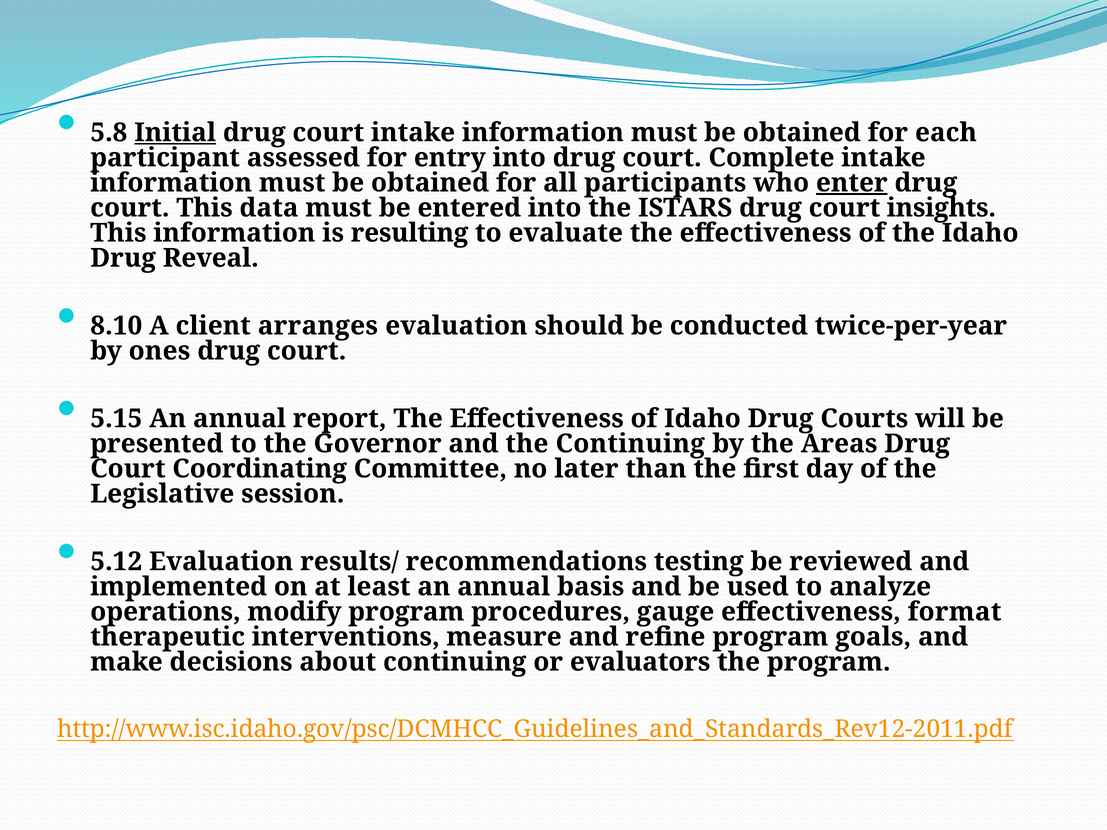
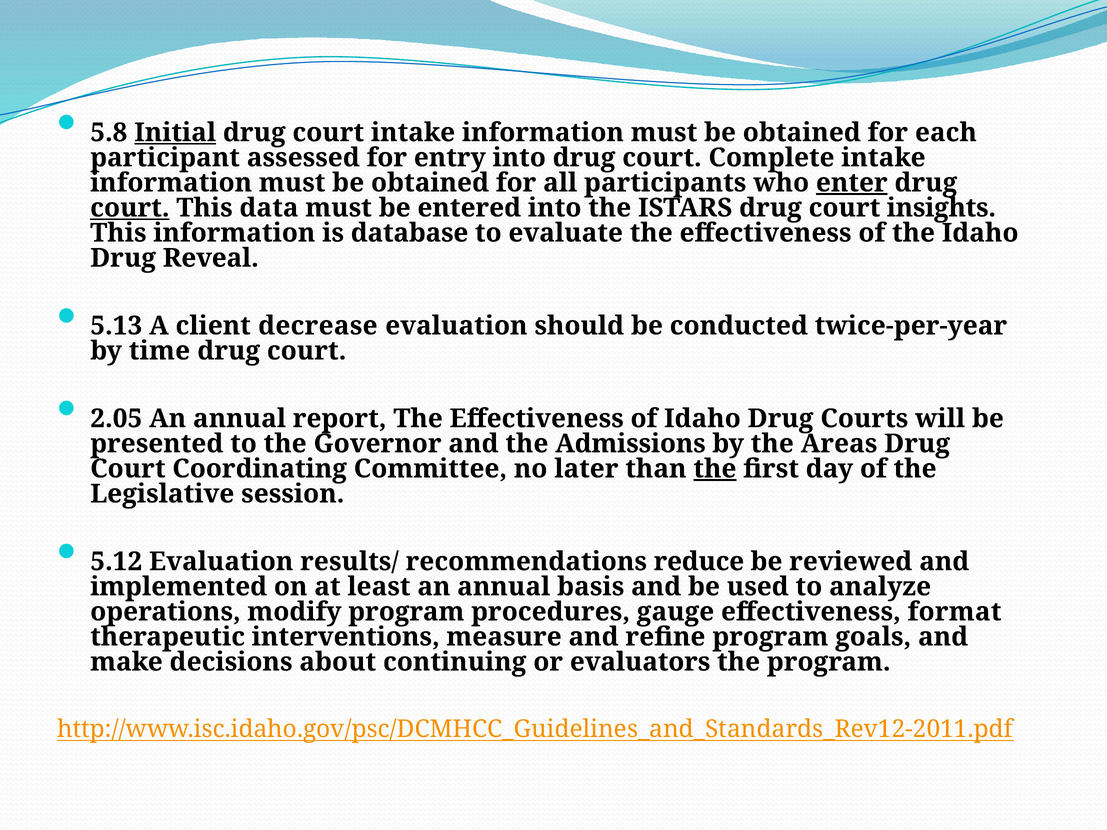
court at (130, 208) underline: none -> present
resulting: resulting -> database
8.10: 8.10 -> 5.13
arranges: arranges -> decrease
ones: ones -> time
5.15: 5.15 -> 2.05
the Continuing: Continuing -> Admissions
the at (715, 469) underline: none -> present
testing: testing -> reduce
